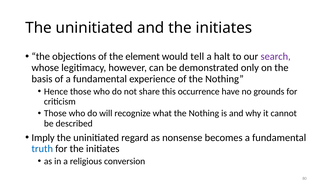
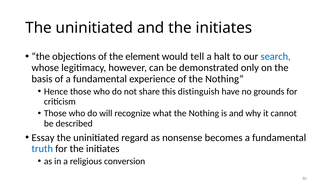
search colour: purple -> blue
occurrence: occurrence -> distinguish
Imply: Imply -> Essay
